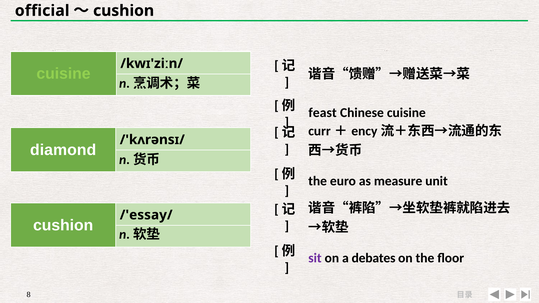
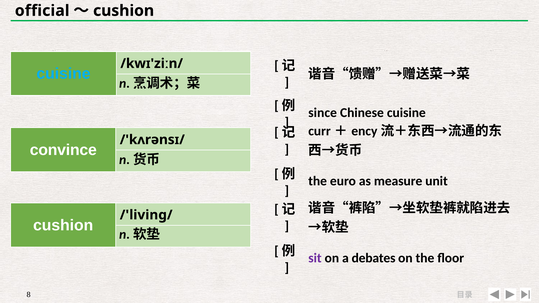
cuisine at (64, 74) colour: light green -> light blue
feast: feast -> since
diamond: diamond -> convince
/'essay/: /'essay/ -> /'living/
